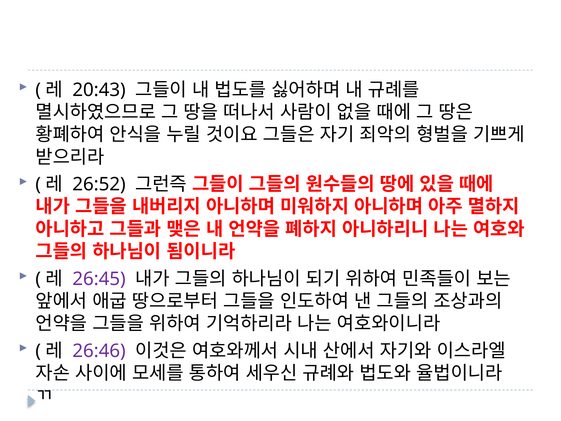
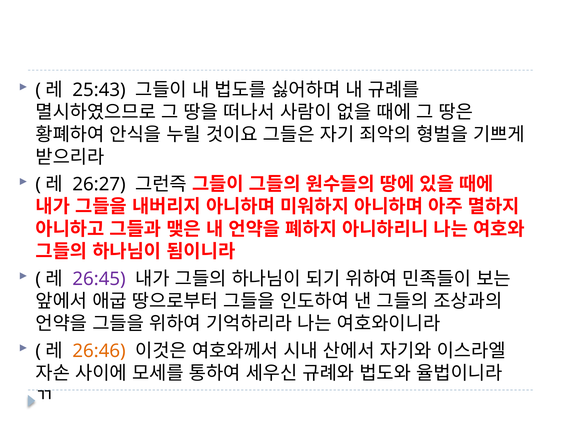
20:43: 20:43 -> 25:43
26:52: 26:52 -> 26:27
26:46 colour: purple -> orange
